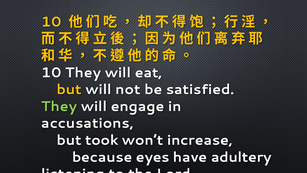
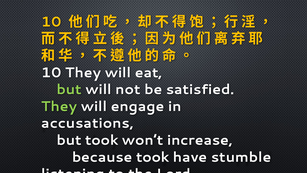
but at (69, 89) colour: yellow -> light green
because eyes: eyes -> took
adultery: adultery -> stumble
